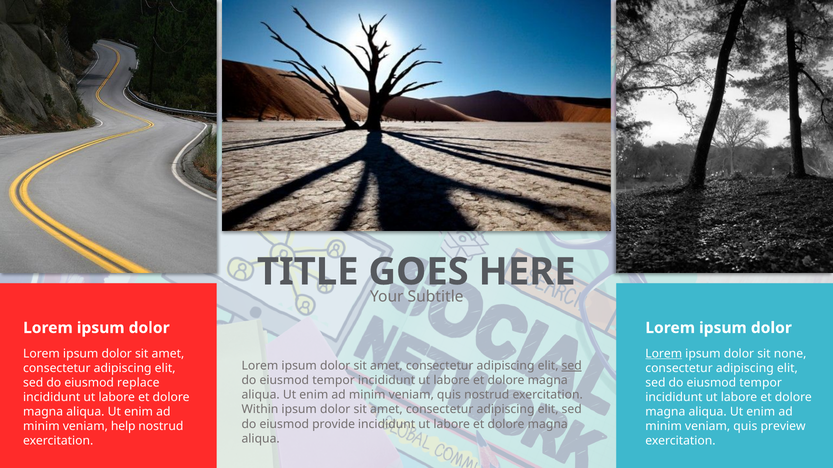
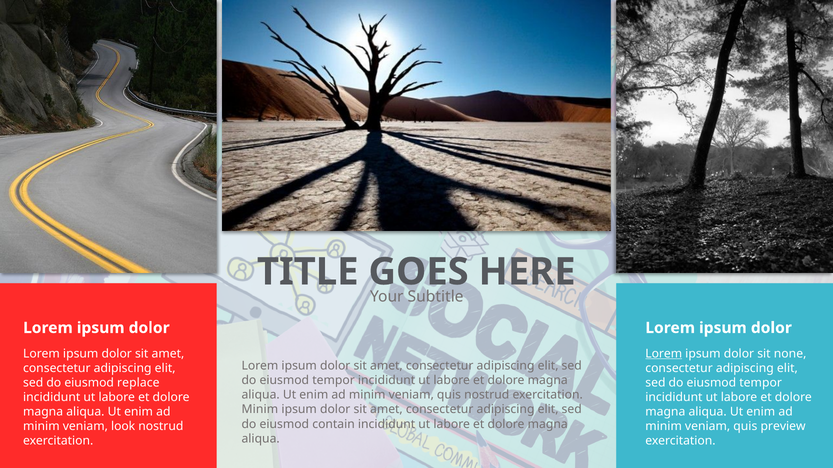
sed at (572, 366) underline: present -> none
Within at (260, 410): Within -> Minim
provide: provide -> contain
help: help -> look
